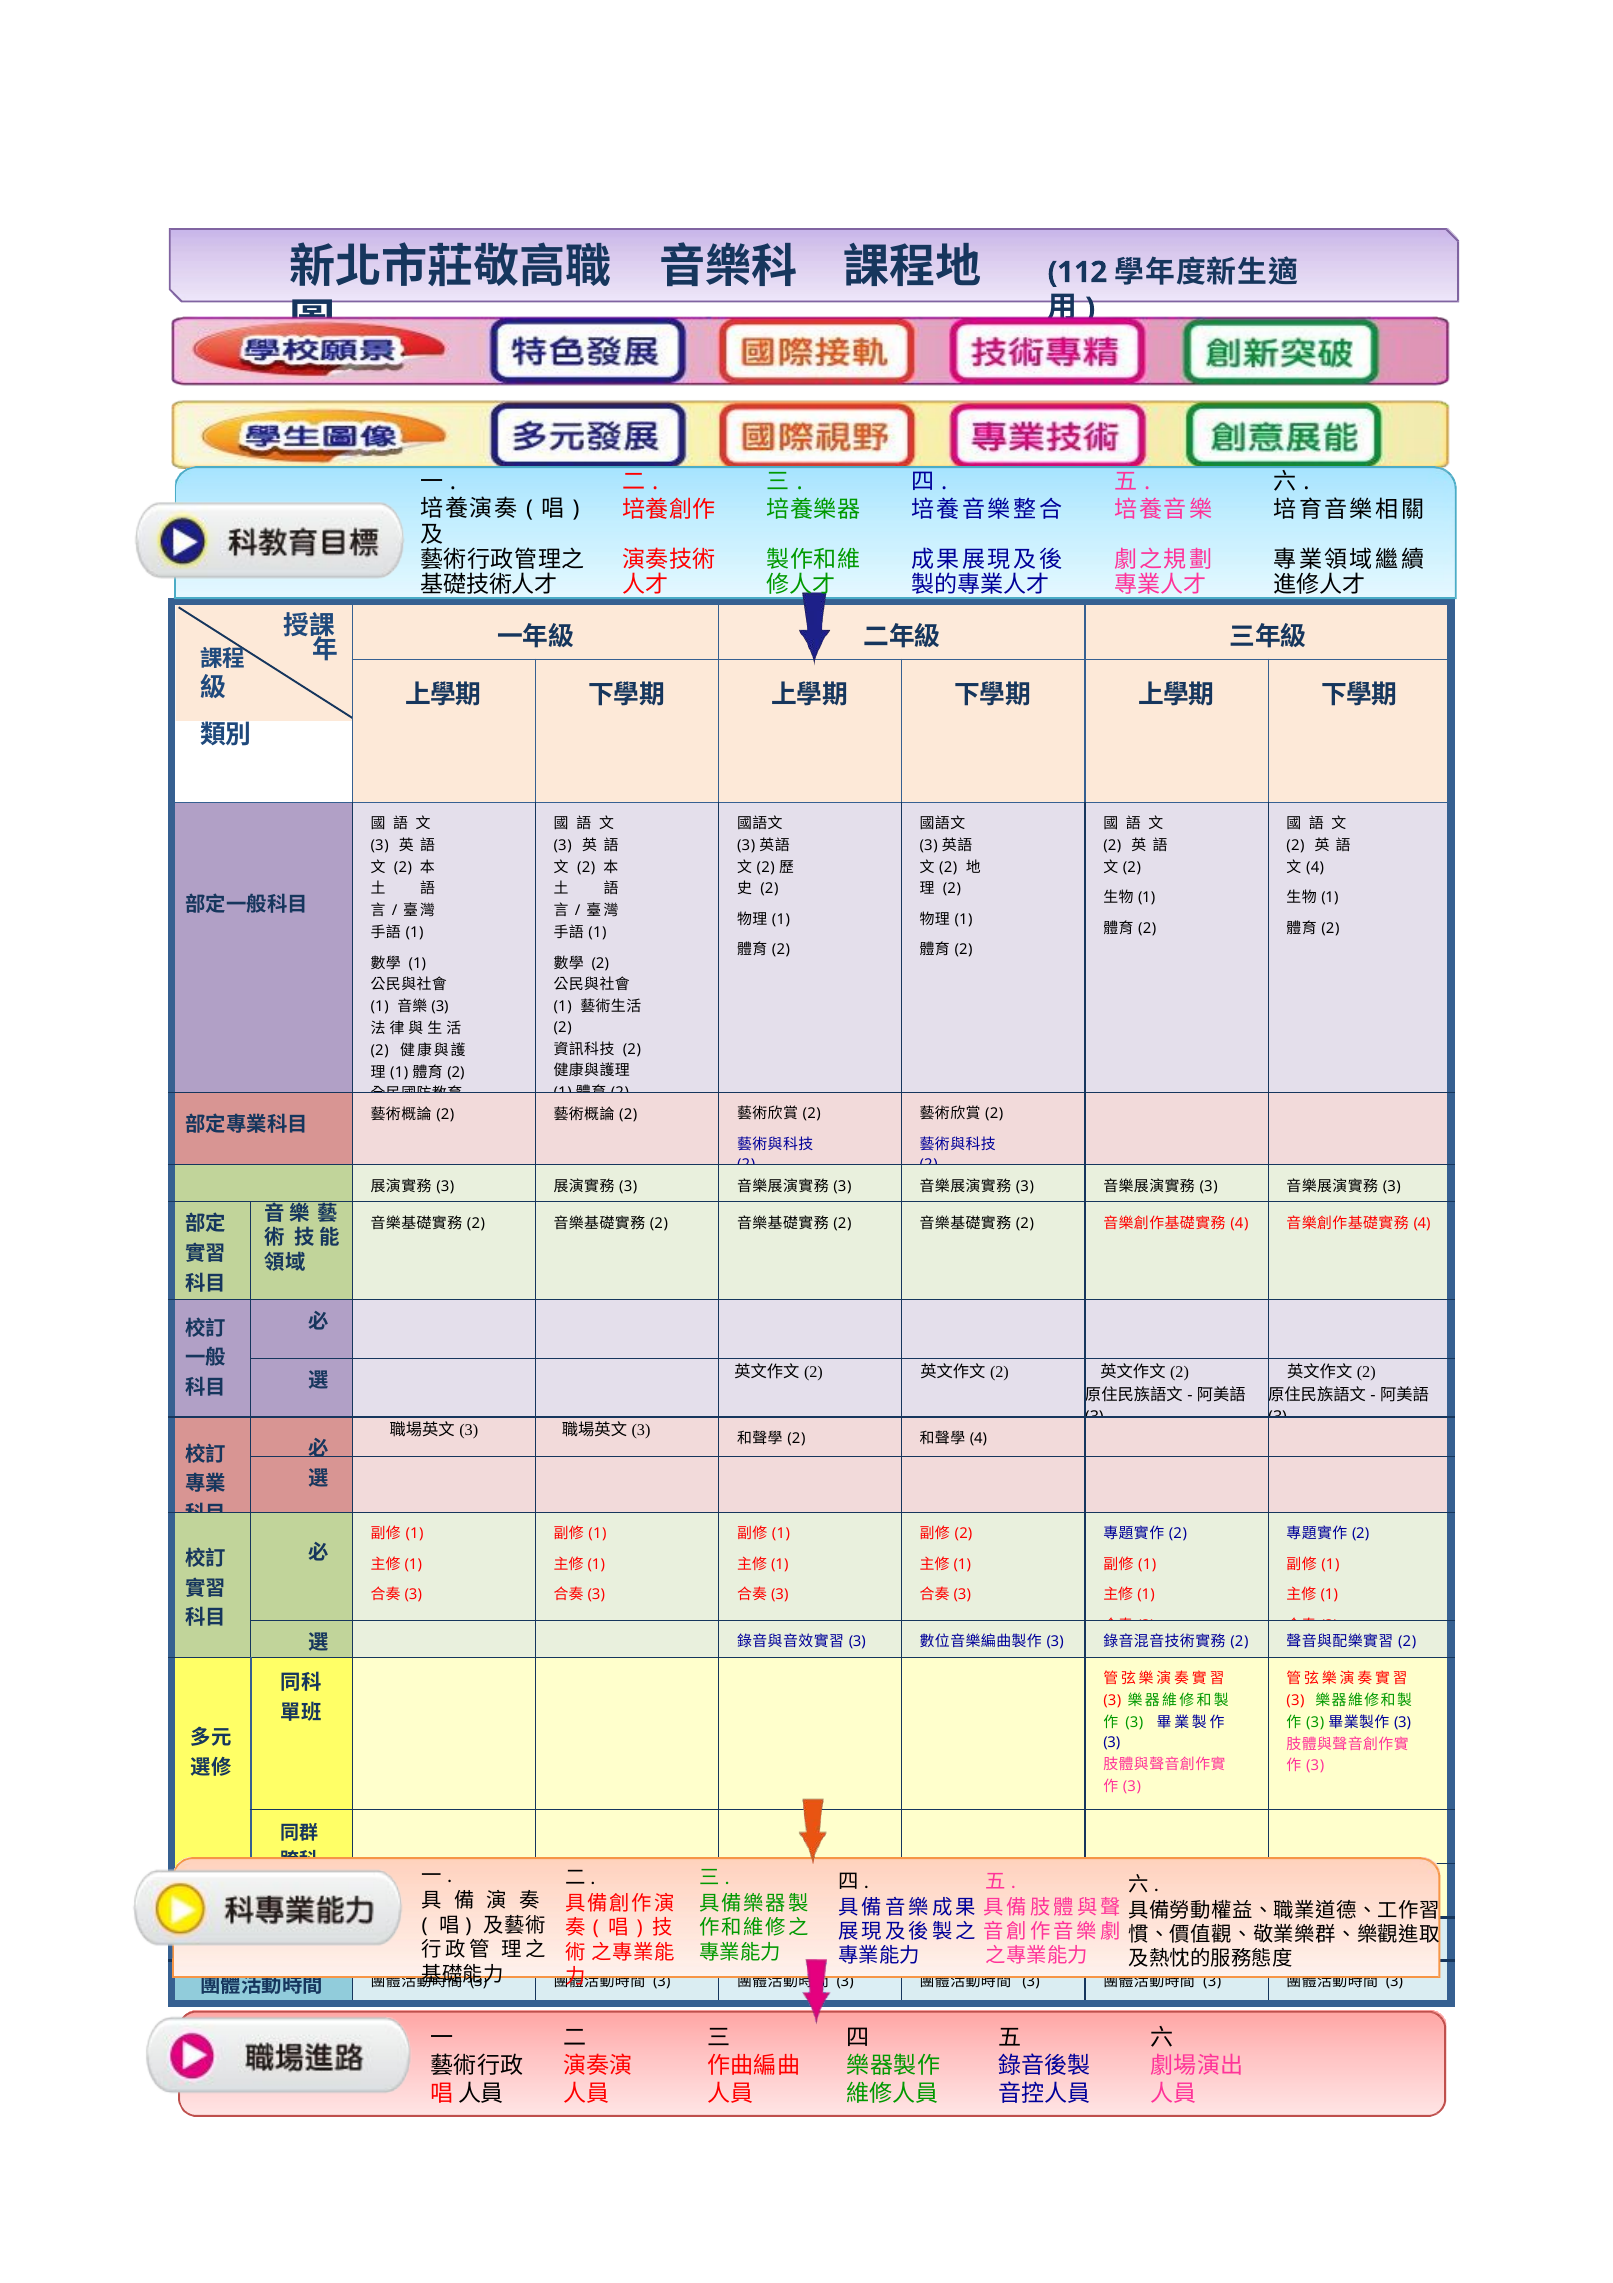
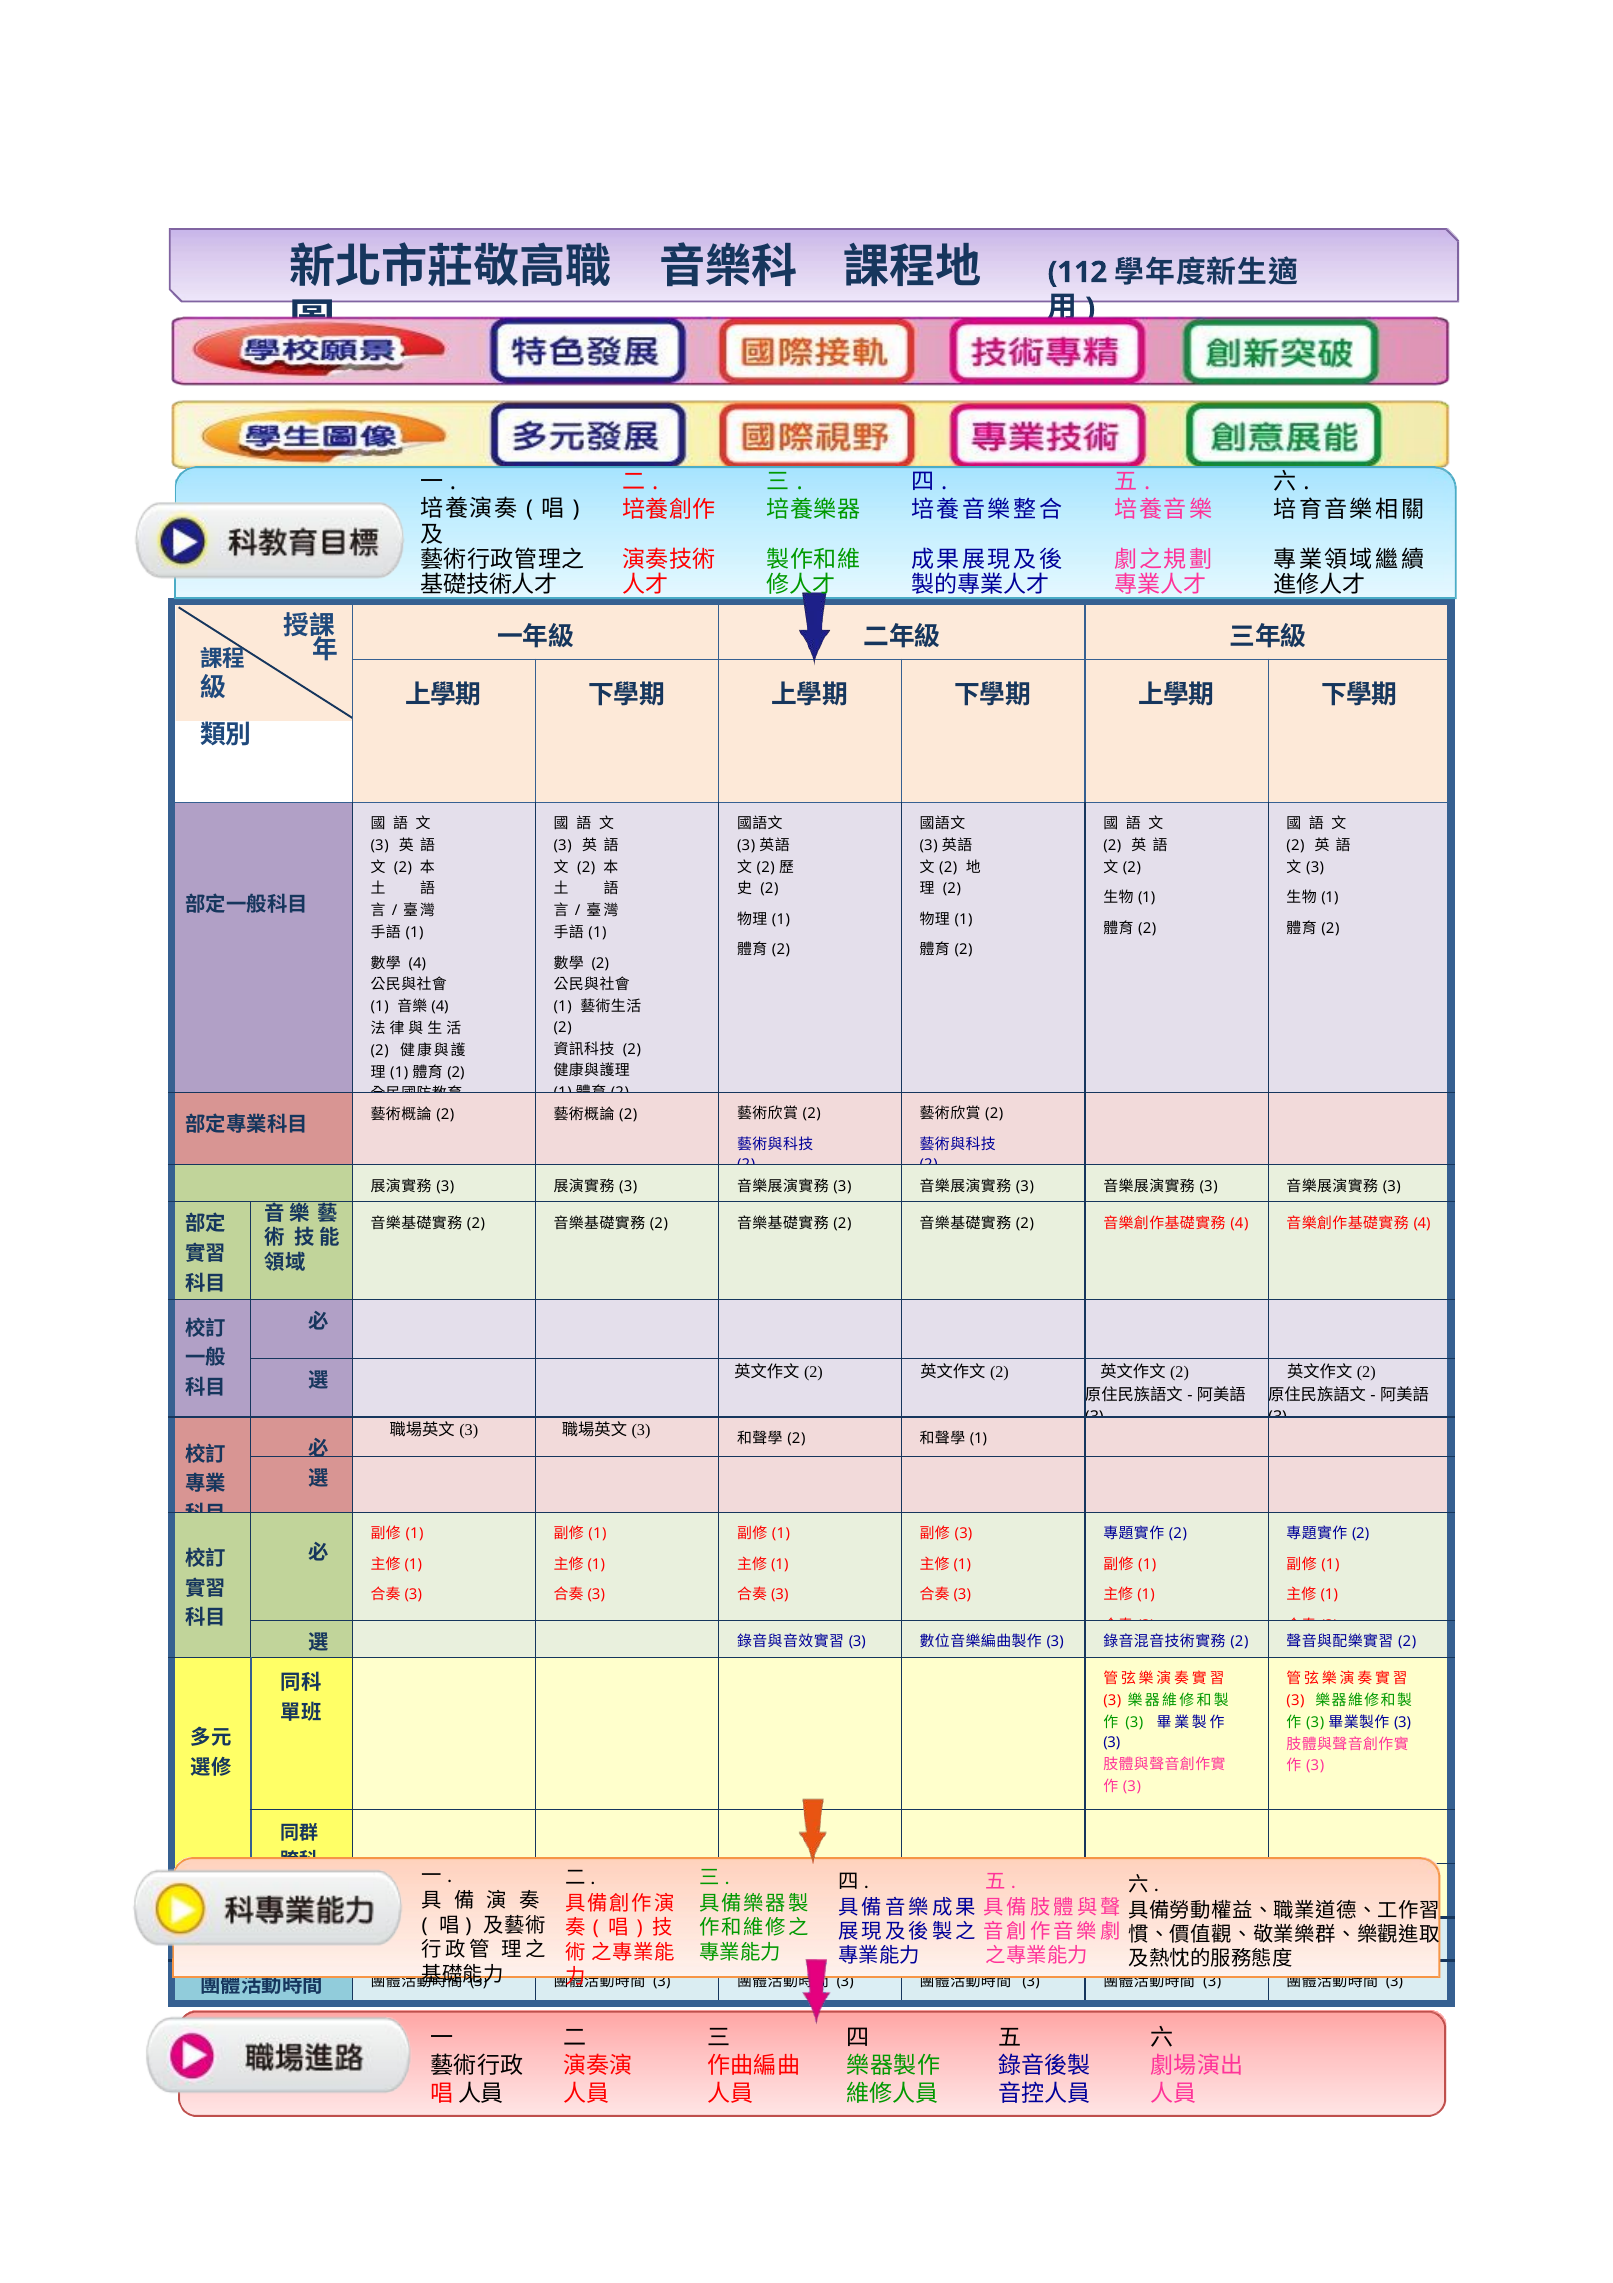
4 at (1315, 867): 4 -> 3
1 at (417, 963): 1 -> 4
3 at (440, 1007): 3 -> 4
4 at (978, 1438): 4 -> 1
2 at (964, 1534): 2 -> 3
